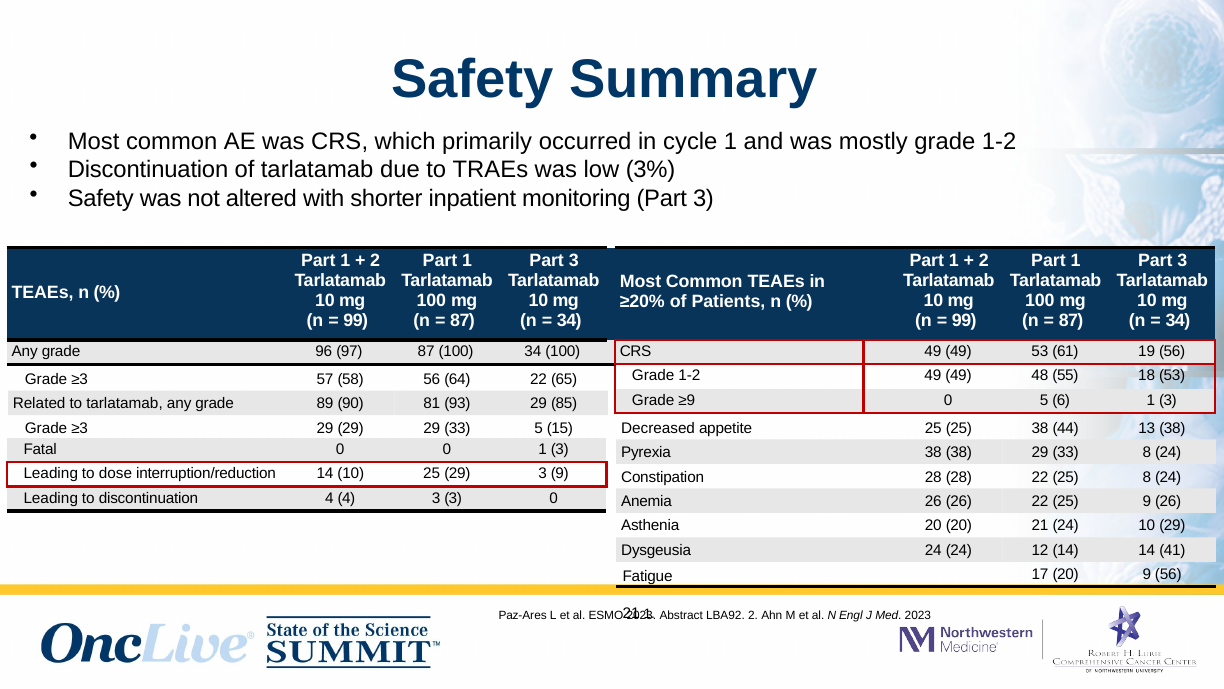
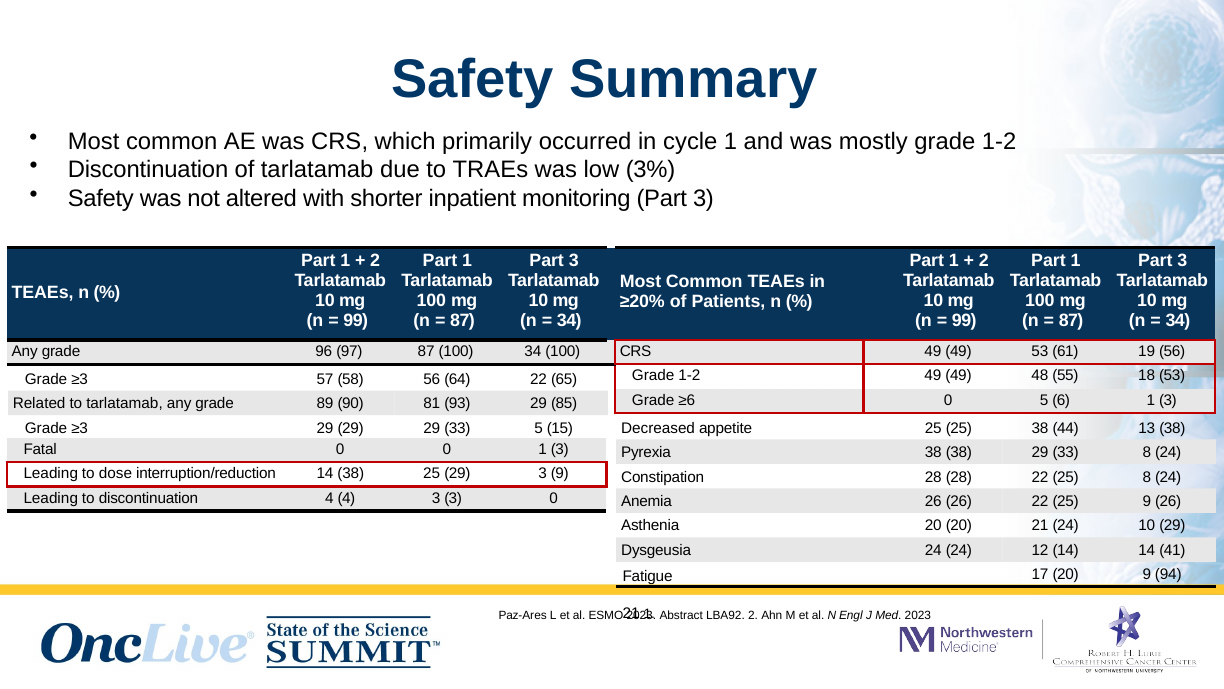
≥9: ≥9 -> ≥6
14 10: 10 -> 38
9 56: 56 -> 94
